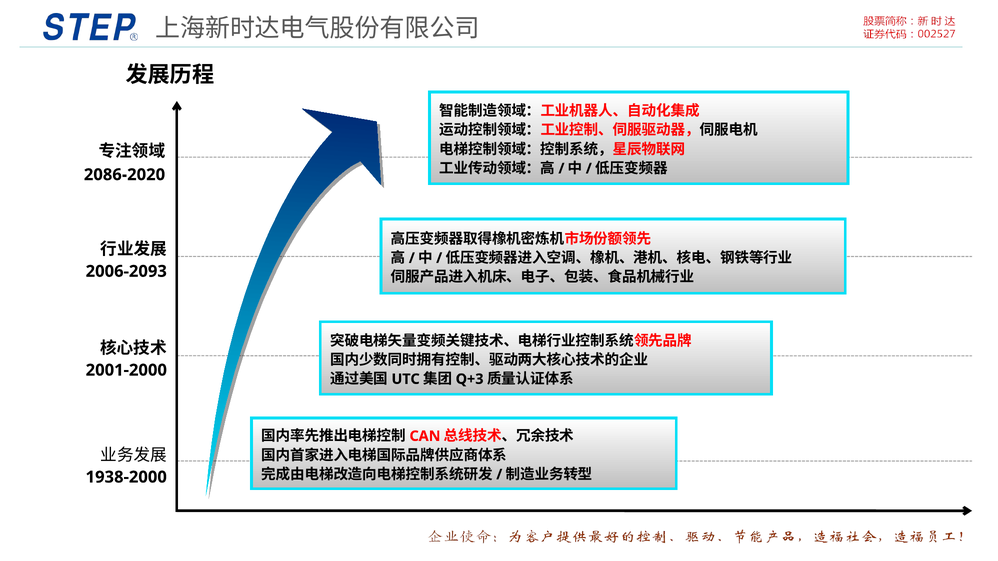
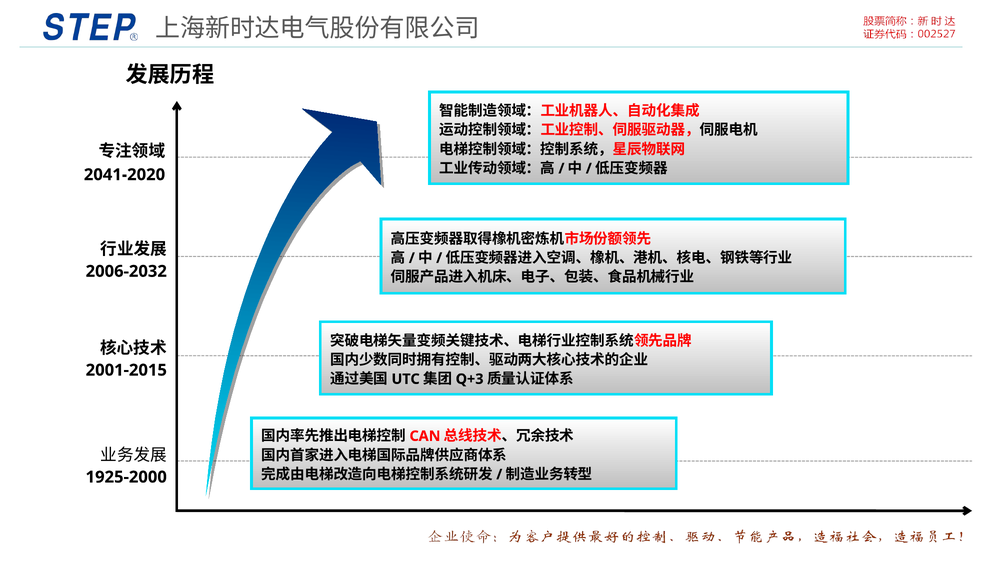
2086-2020: 2086-2020 -> 2041-2020
2006-2093: 2006-2093 -> 2006-2032
2001-2000: 2001-2000 -> 2001-2015
1938-2000: 1938-2000 -> 1925-2000
